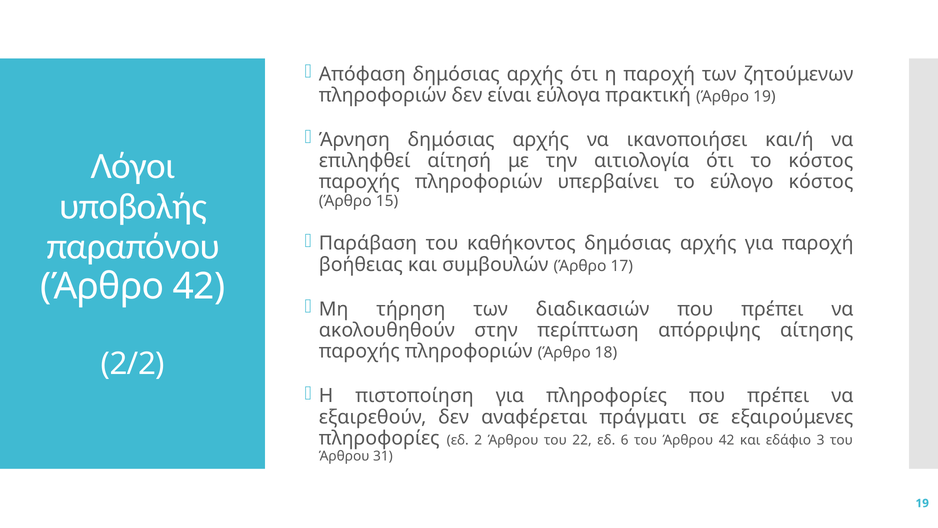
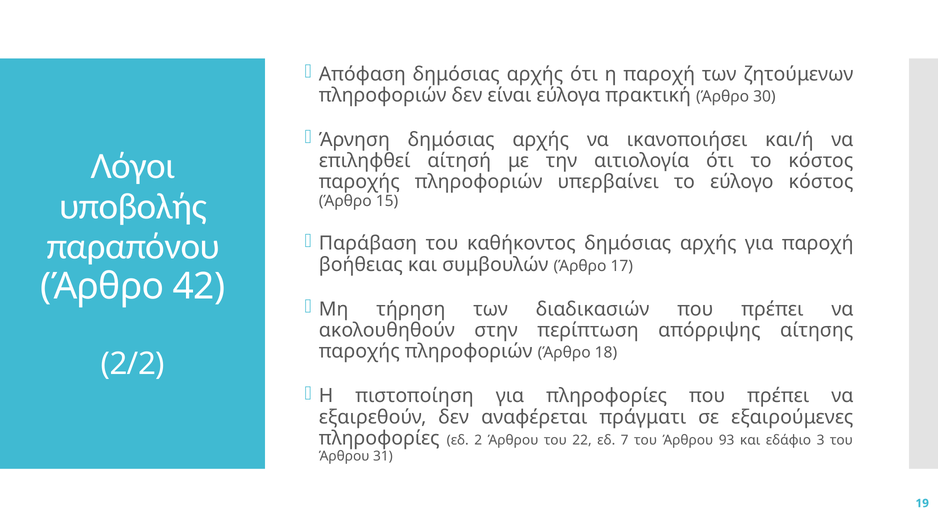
Άρθρο 19: 19 -> 30
6: 6 -> 7
Άρθρου 42: 42 -> 93
